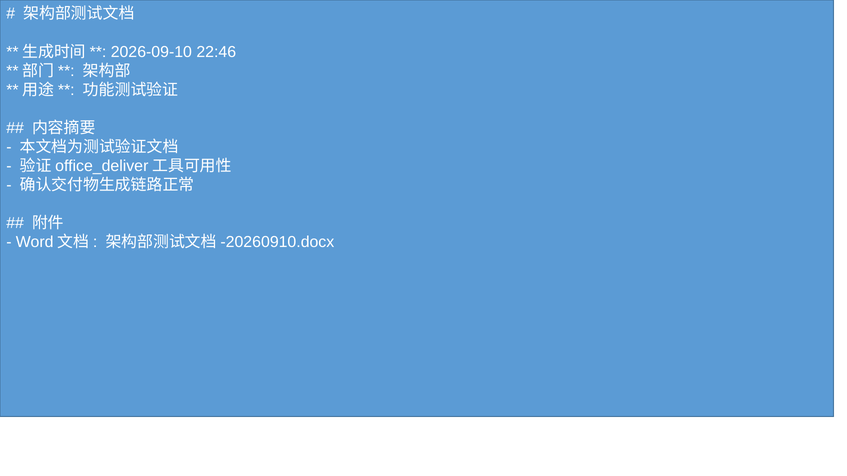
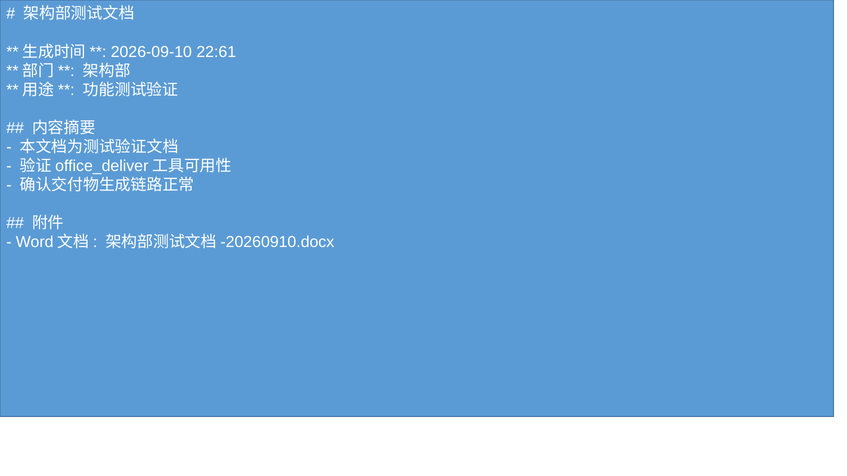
22:46: 22:46 -> 22:61
